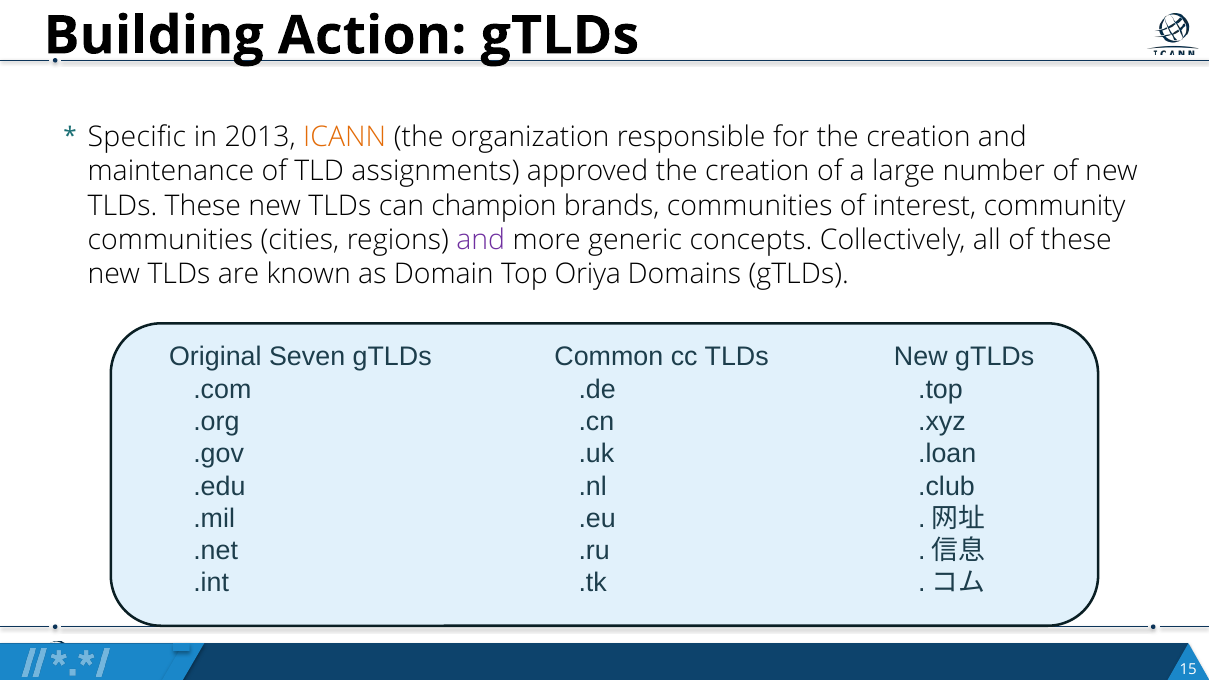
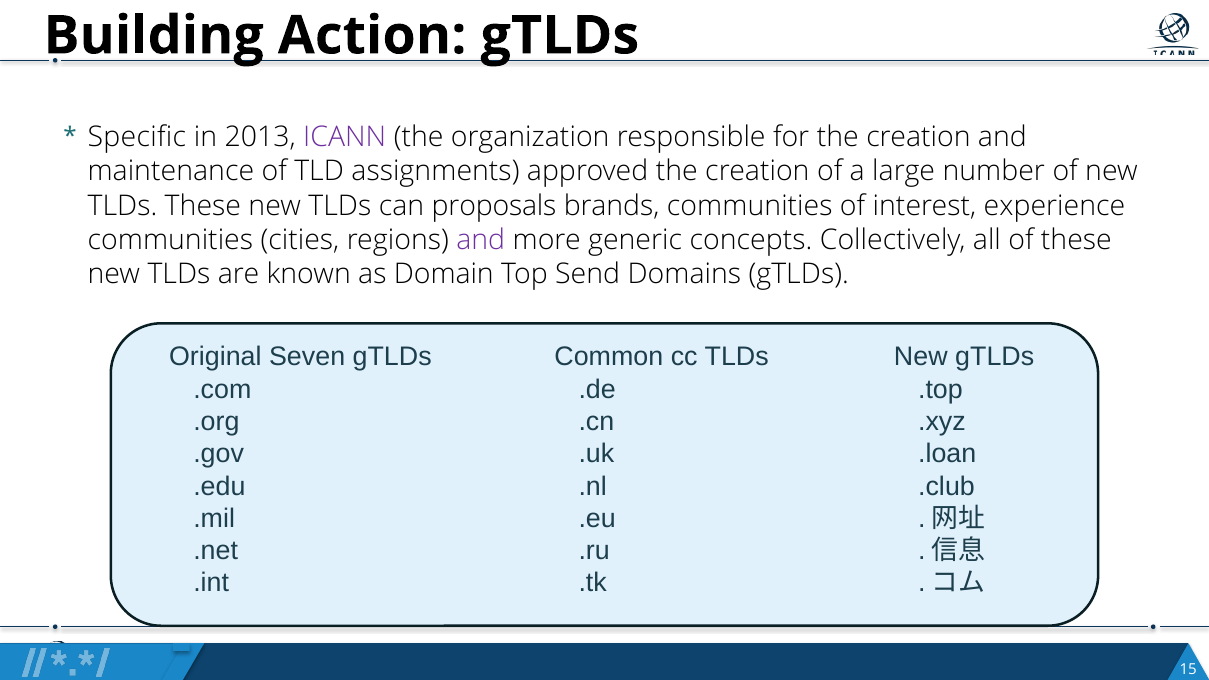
ICANN colour: orange -> purple
champion: champion -> proposals
community: community -> experience
Oriya: Oriya -> Send
